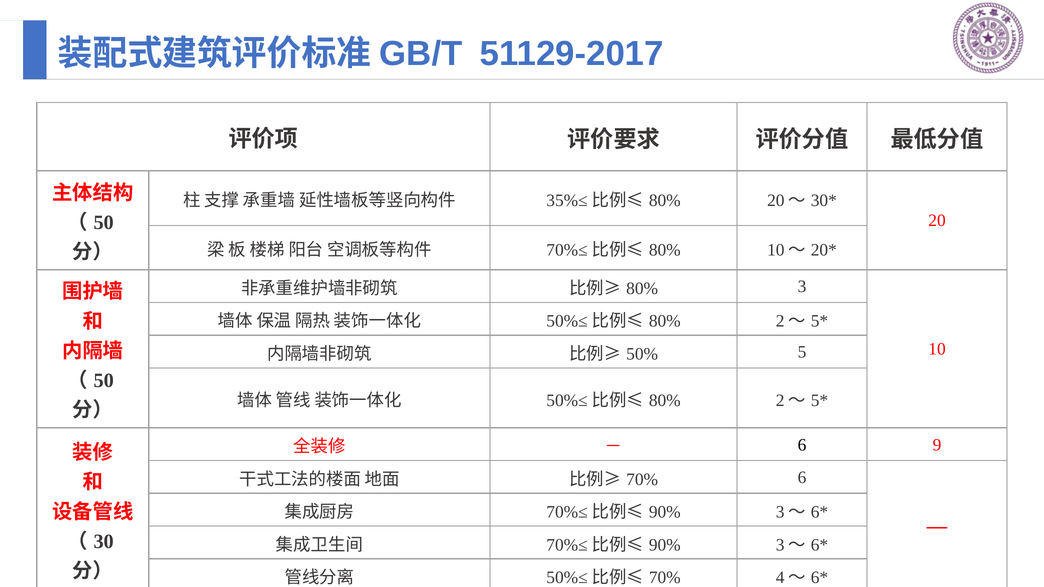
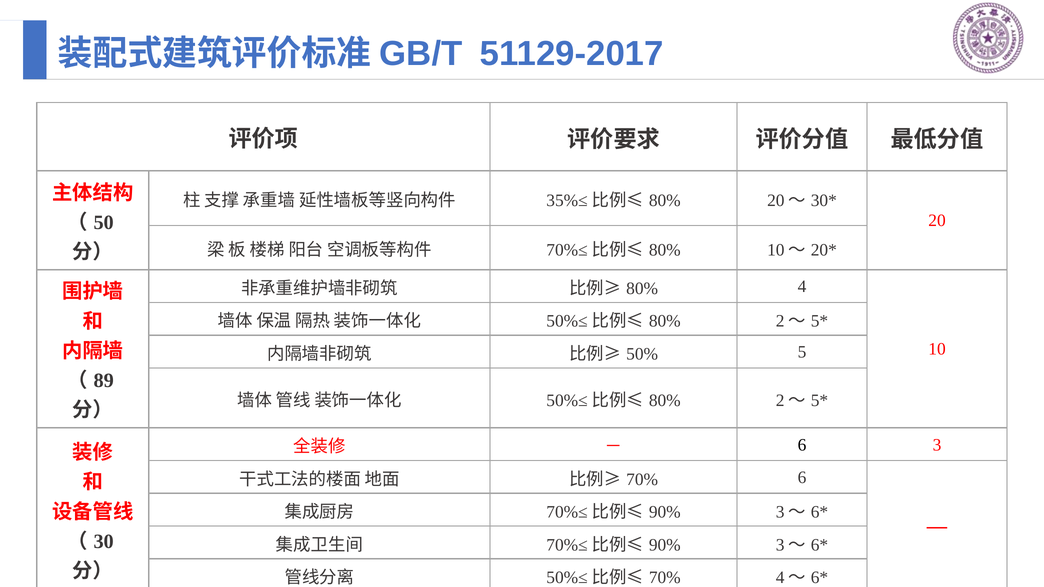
3: 3 -> 4
50 at (104, 381): 50 -> 89
9: 9 -> 3
